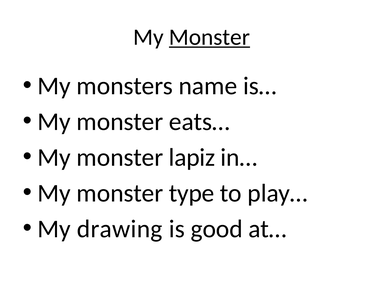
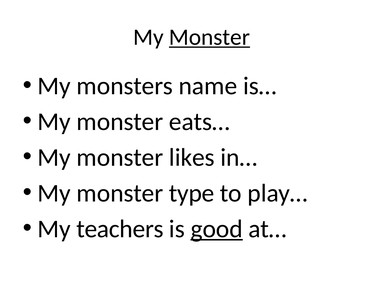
lapiz: lapiz -> likes
drawing: drawing -> teachers
good underline: none -> present
